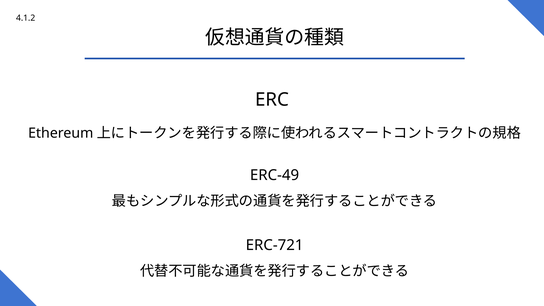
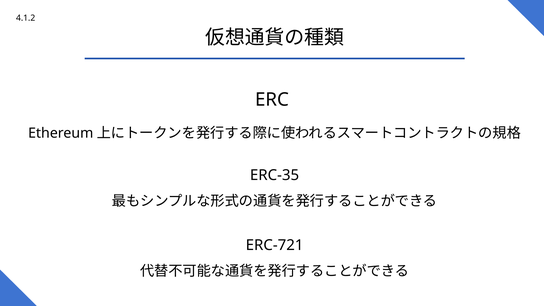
ERC-49: ERC-49 -> ERC-35
